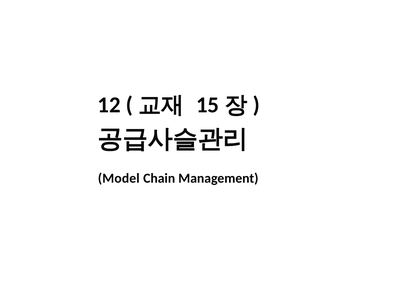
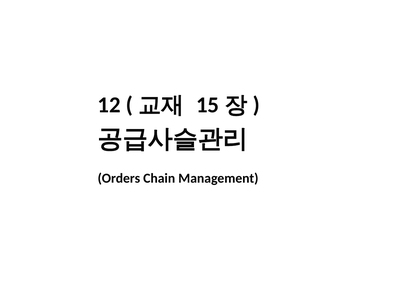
Model: Model -> Orders
